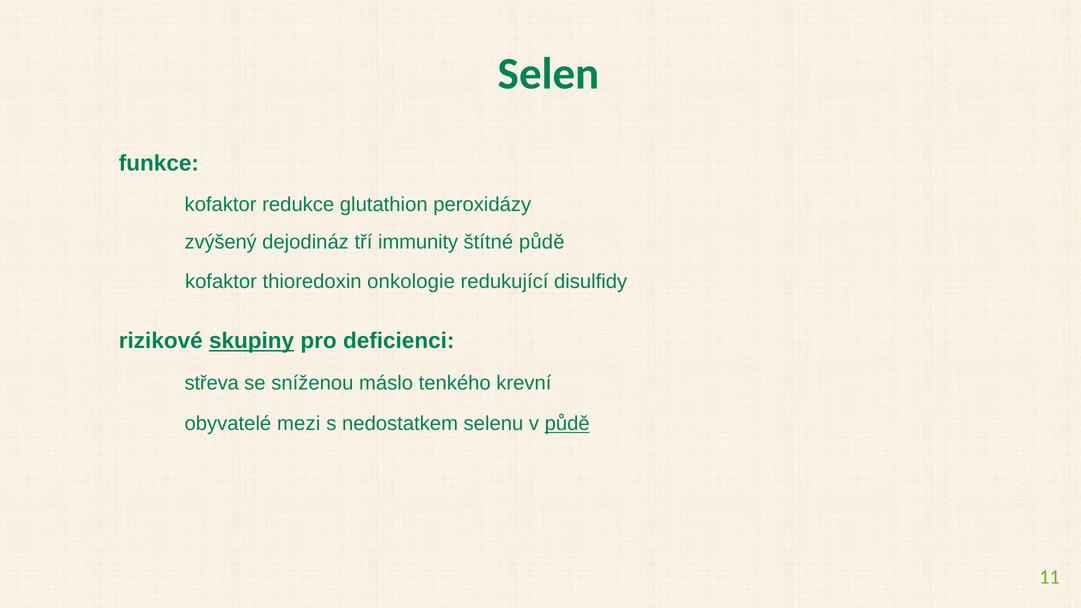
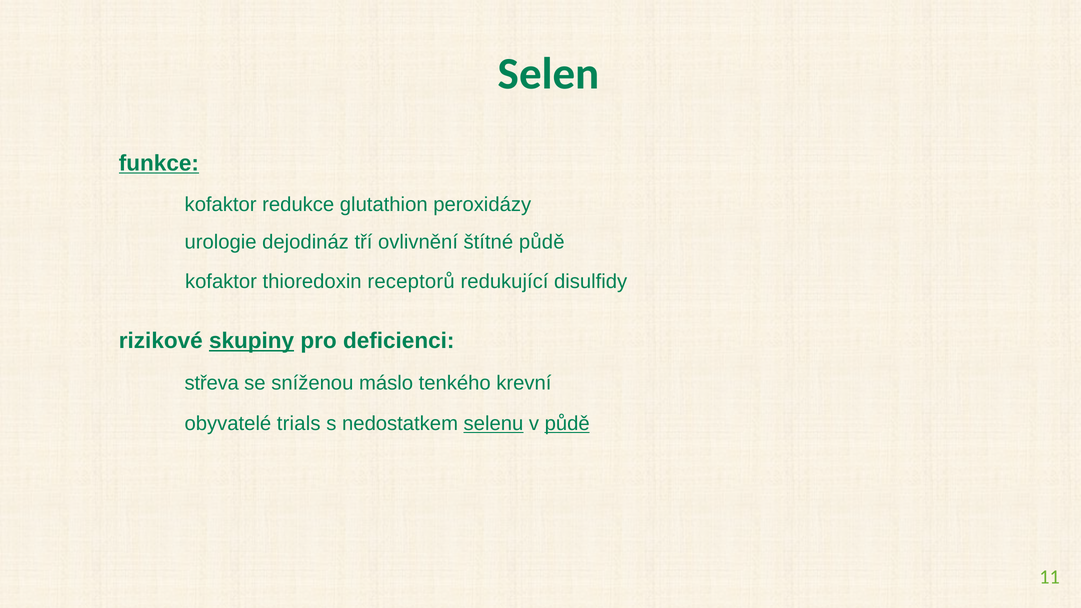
funkce underline: none -> present
zvýšený: zvýšený -> urologie
immunity: immunity -> ovlivnění
onkologie: onkologie -> receptorů
mezi: mezi -> trials
selenu underline: none -> present
